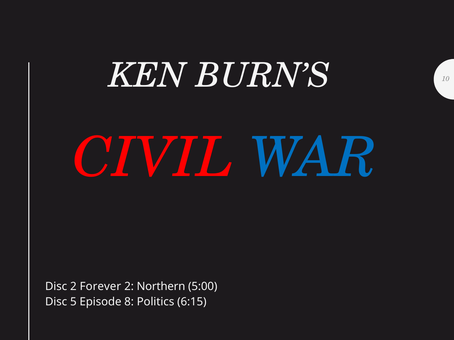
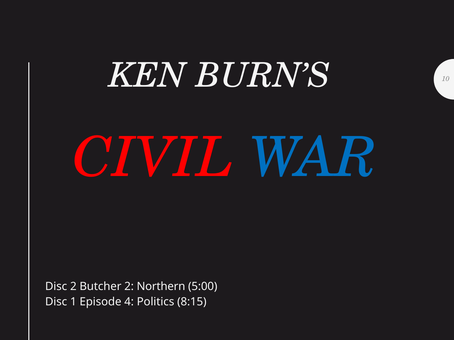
Forever: Forever -> Butcher
5: 5 -> 1
8: 8 -> 4
6:15: 6:15 -> 8:15
